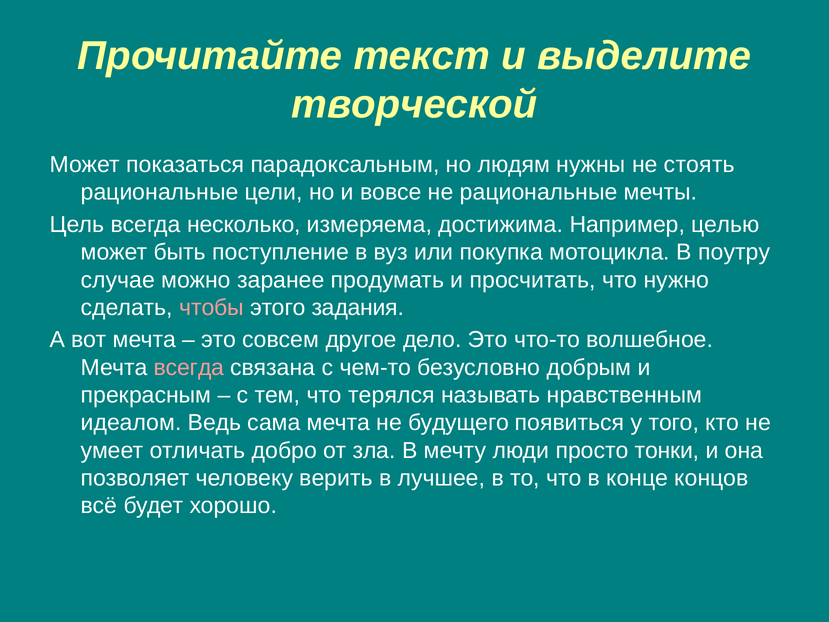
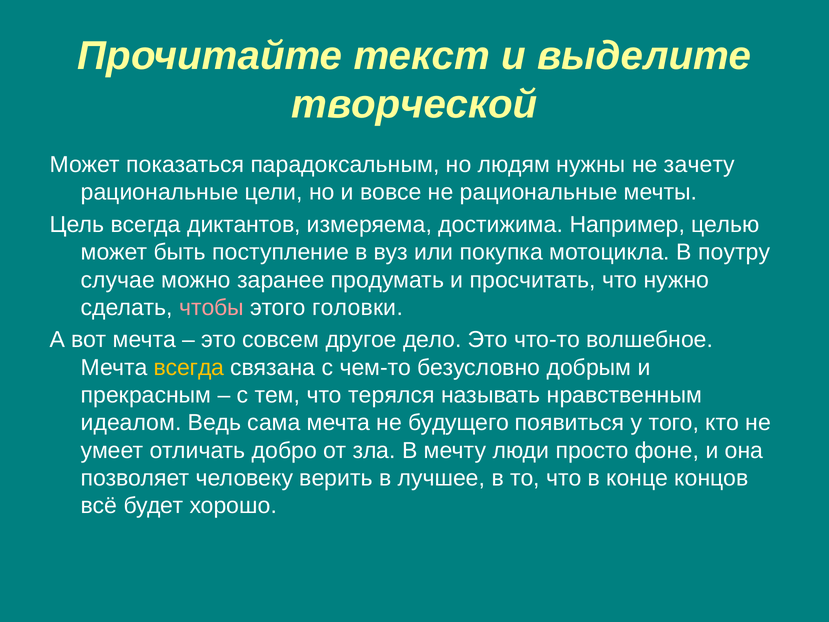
стоять: стоять -> зачету
несколько: несколько -> диктантов
задания: задания -> головки
всегда at (189, 367) colour: pink -> yellow
тонки: тонки -> фоне
